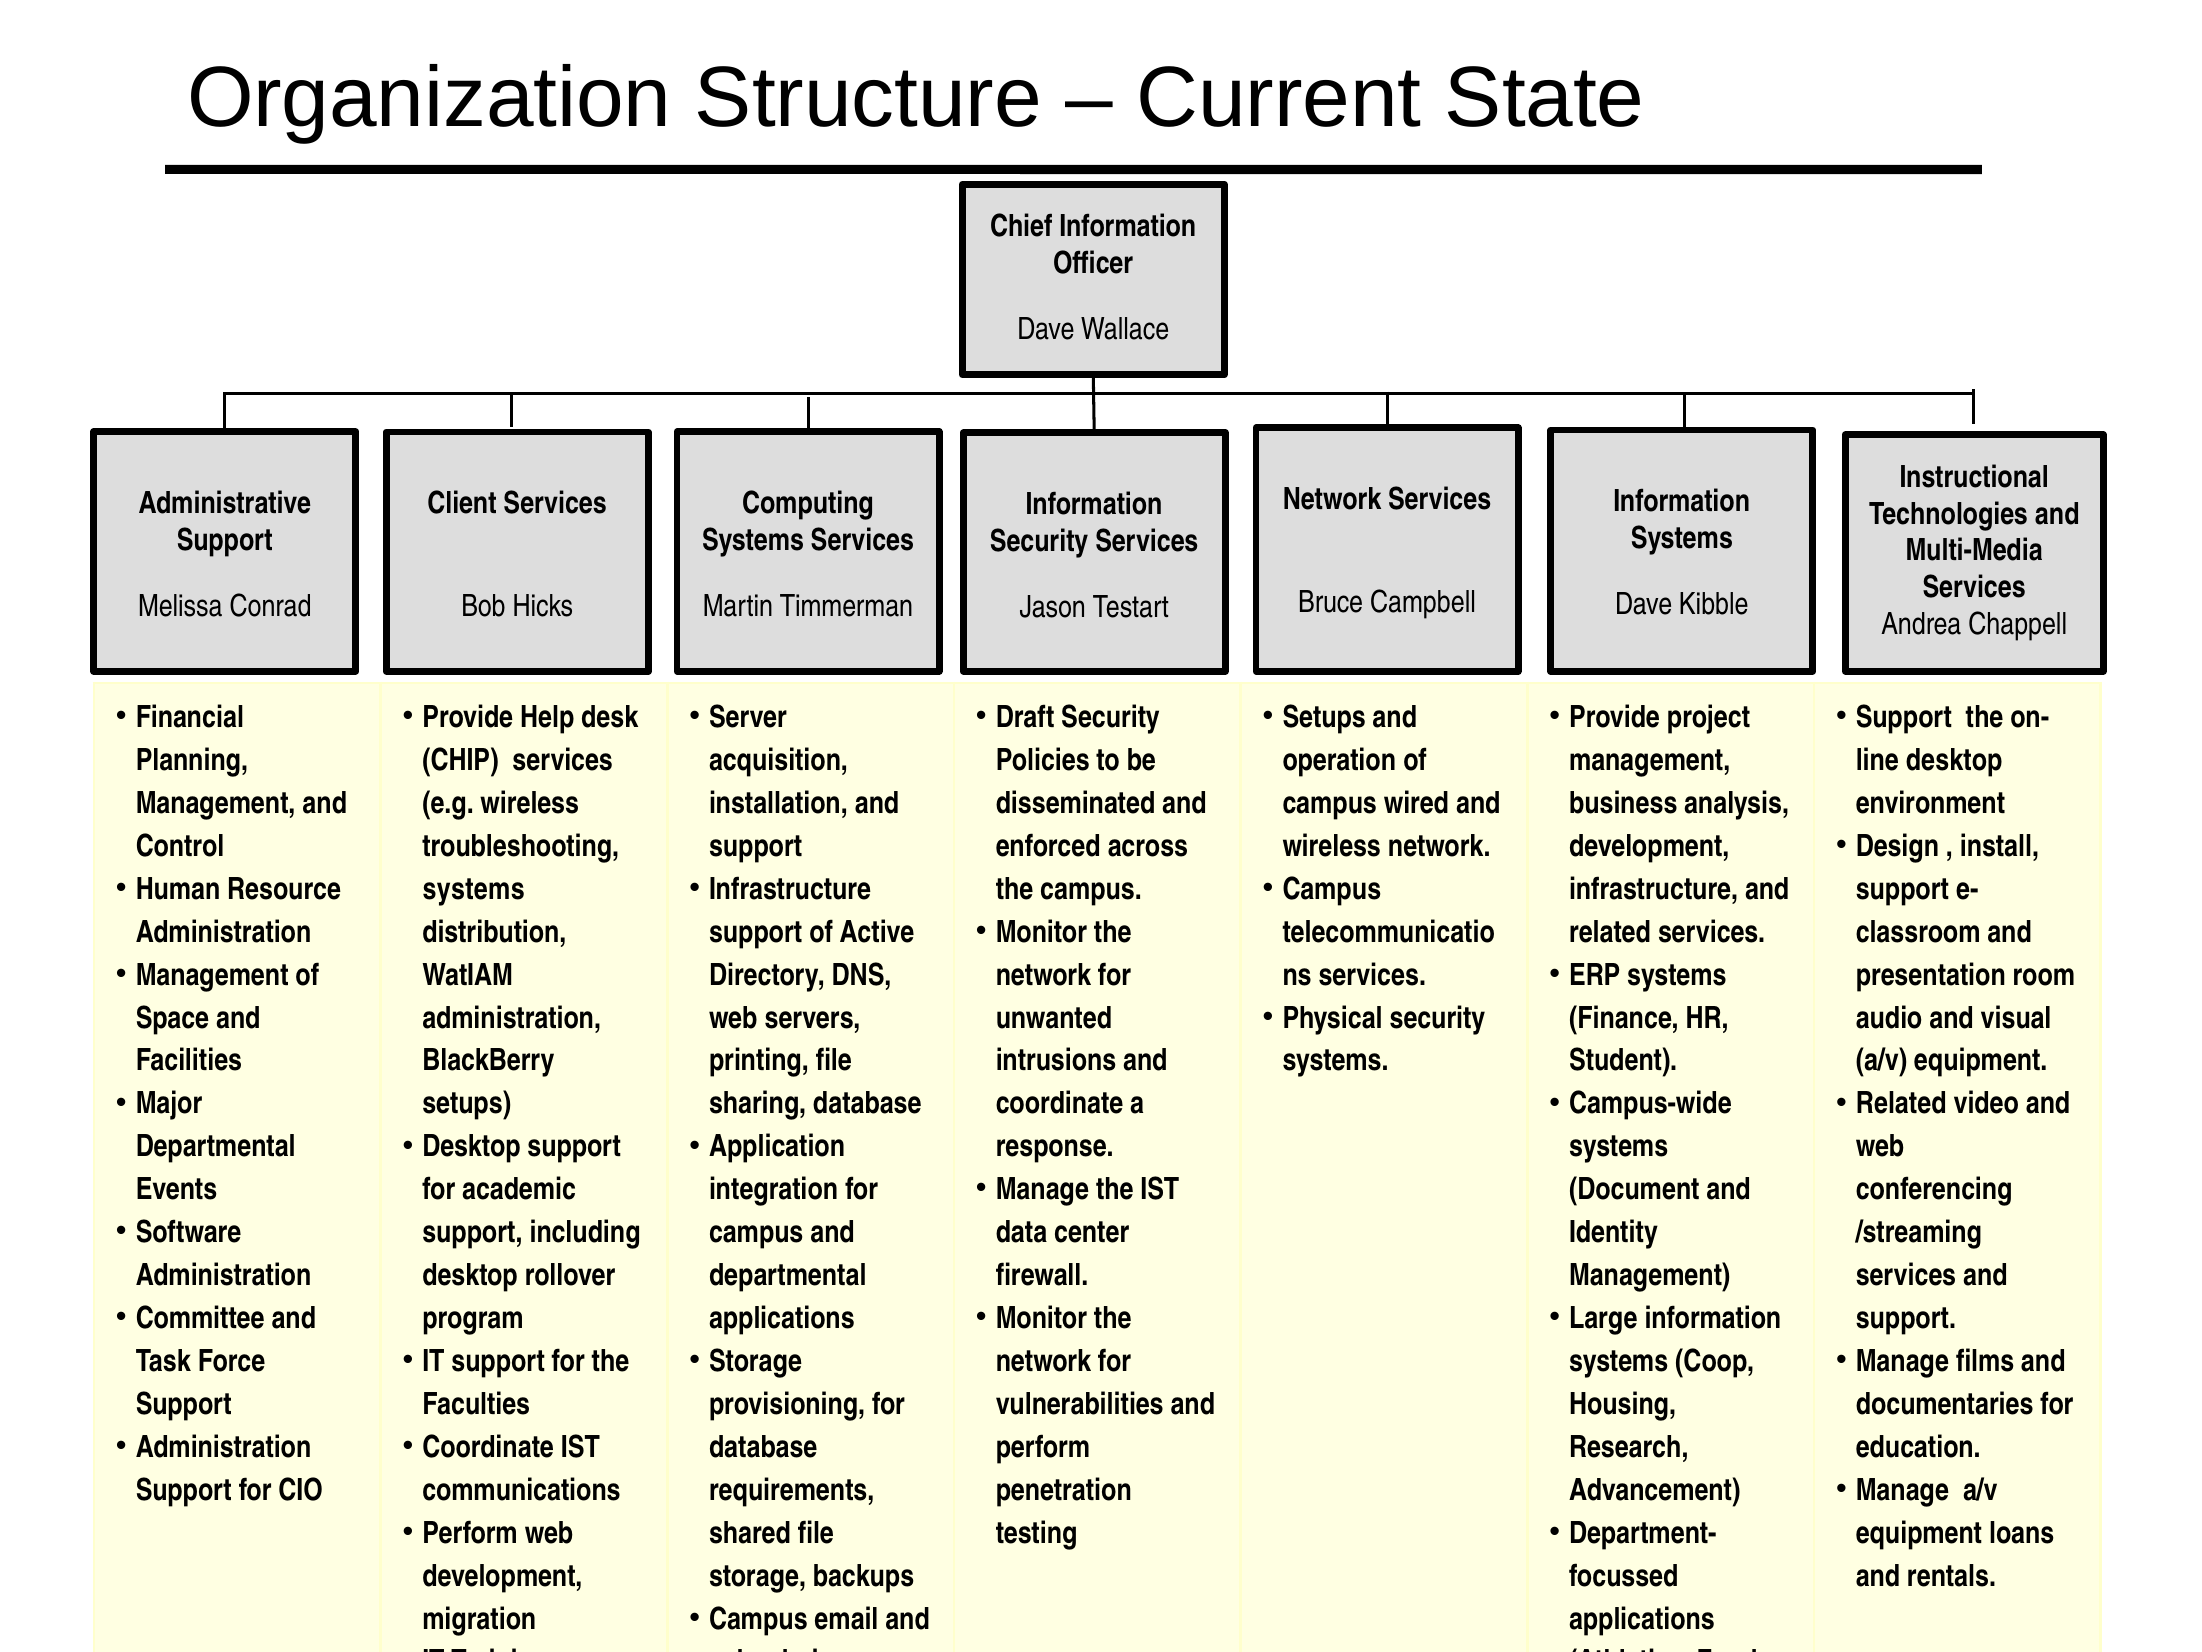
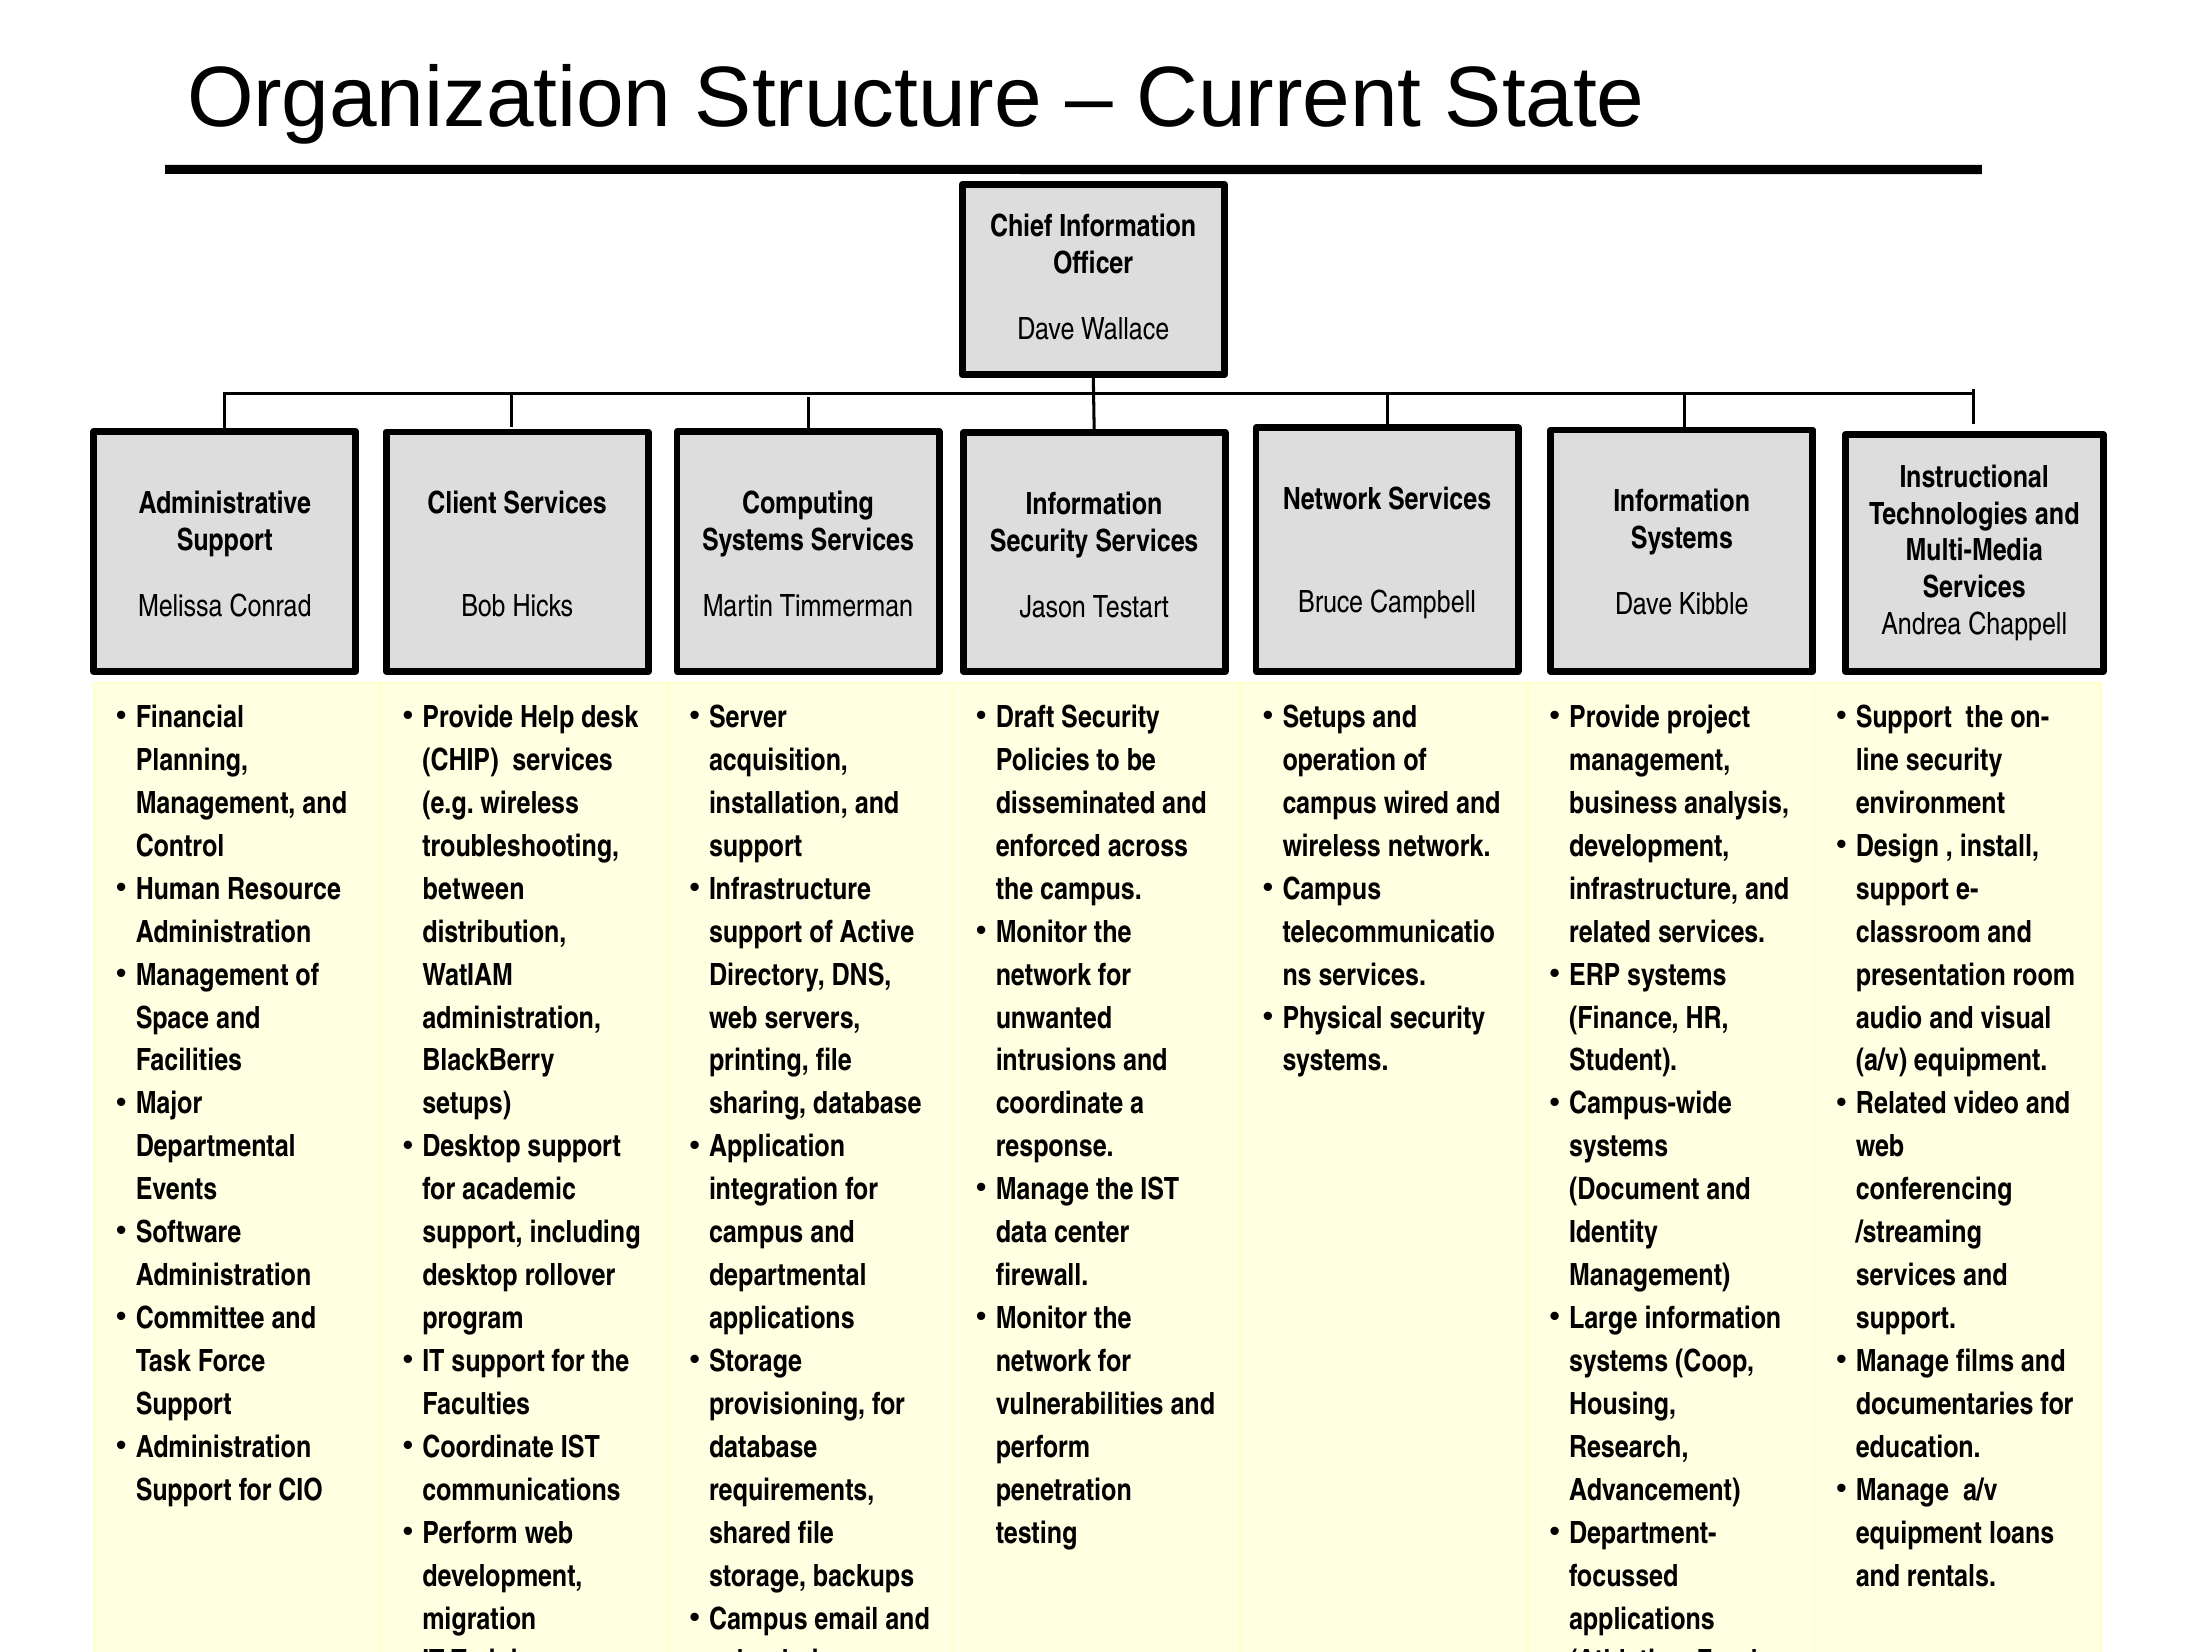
desktop at (1954, 760): desktop -> security
systems at (474, 889): systems -> between
